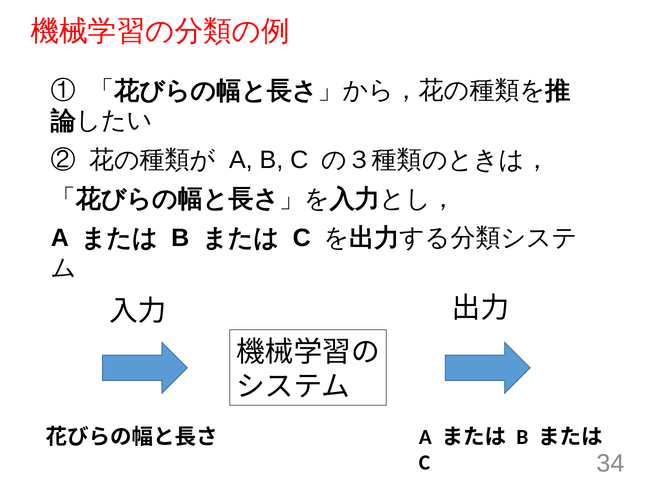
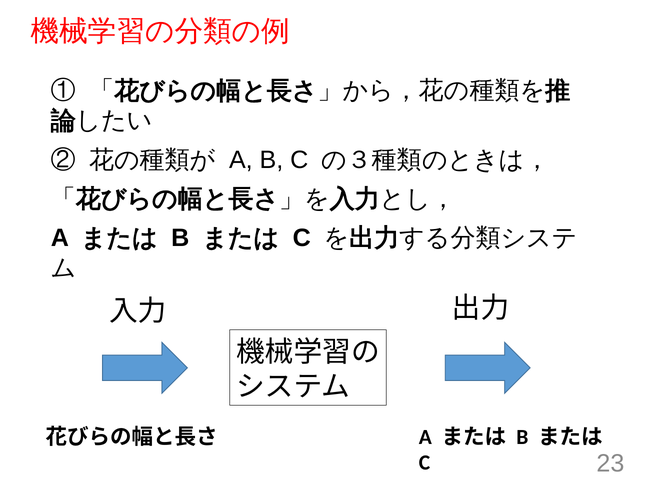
34: 34 -> 23
